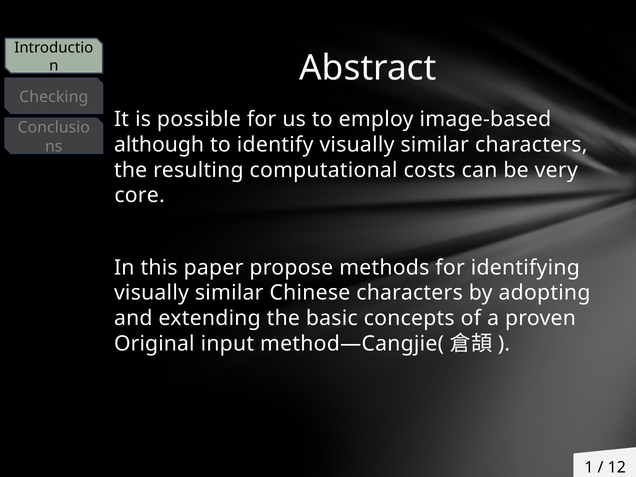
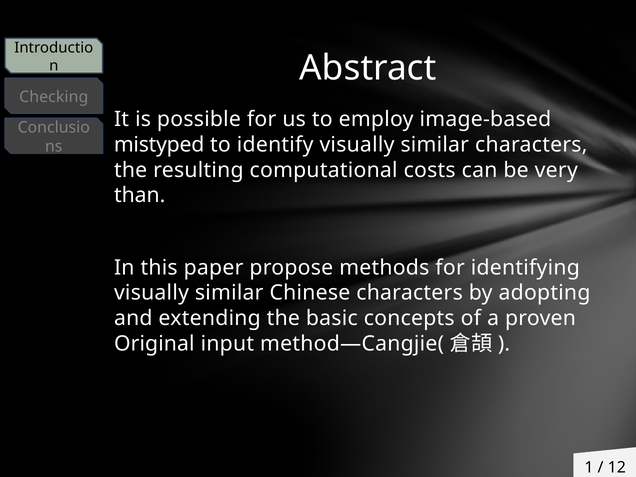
although: although -> mistyped
core: core -> than
